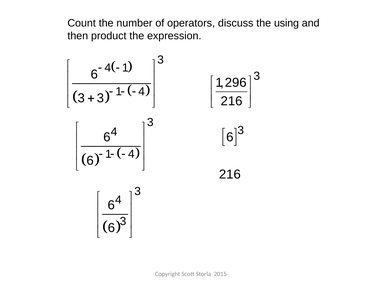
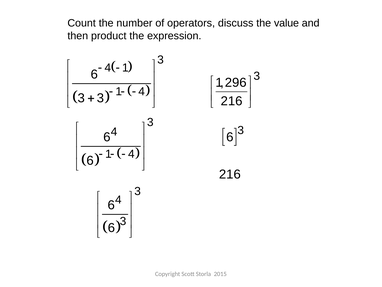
using: using -> value
